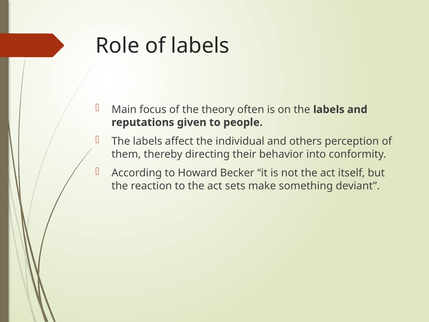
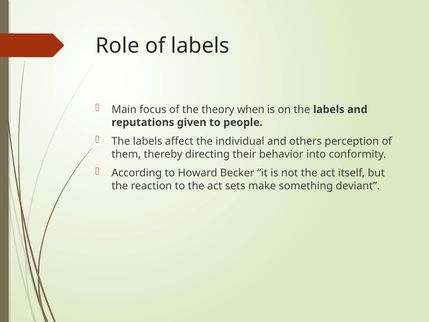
often: often -> when
